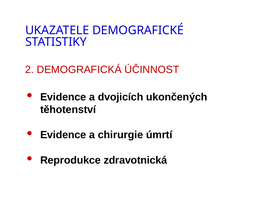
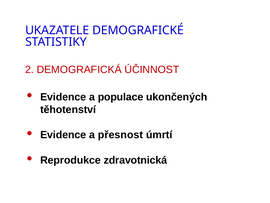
dvojicích: dvojicích -> populace
chirurgie: chirurgie -> přesnost
